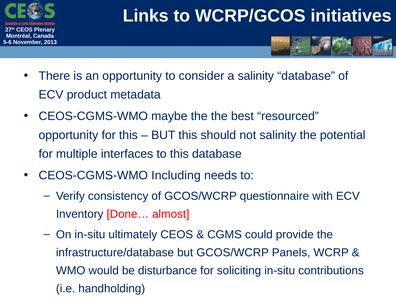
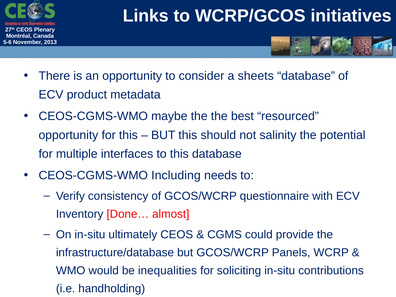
a salinity: salinity -> sheets
disturbance: disturbance -> inequalities
